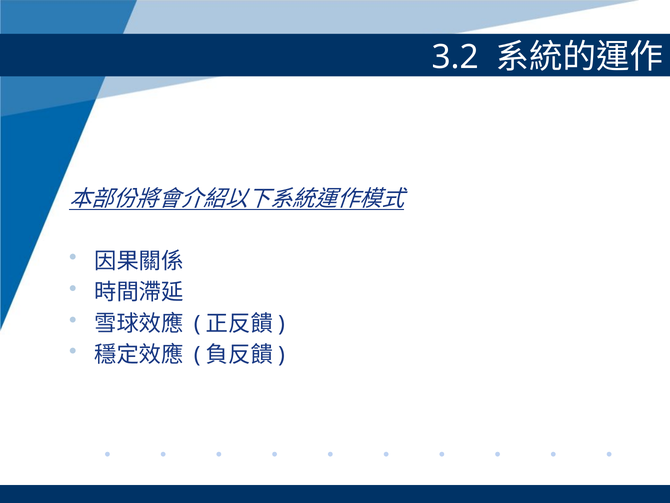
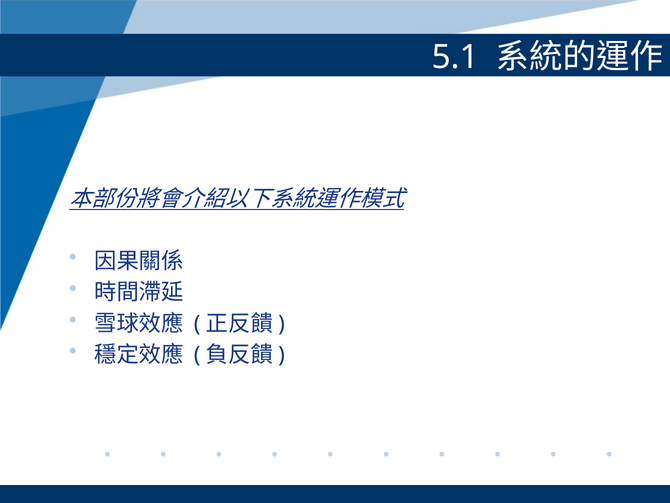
3.2: 3.2 -> 5.1
